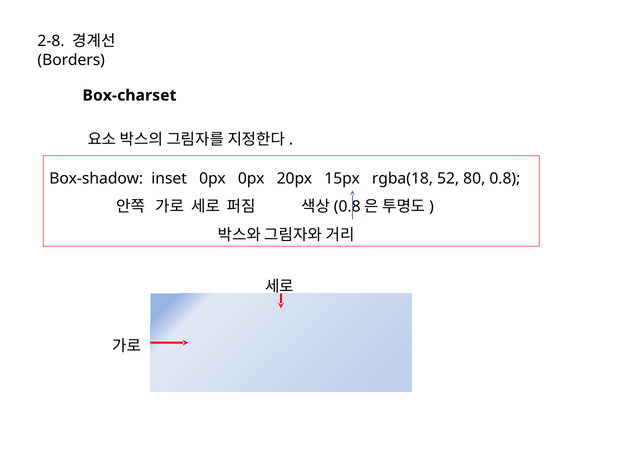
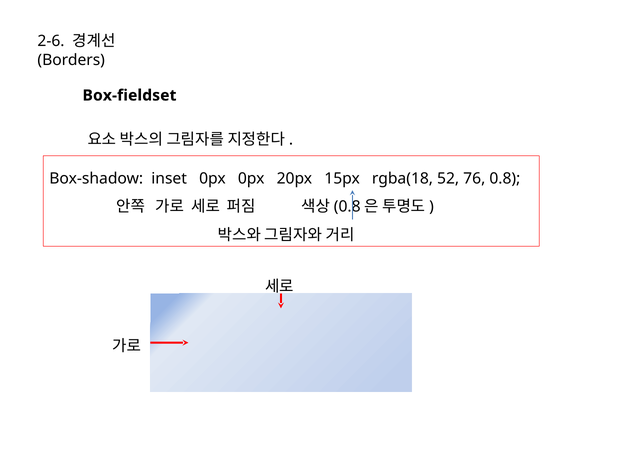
2-8: 2-8 -> 2-6
Box-charset: Box-charset -> Box-fieldset
80: 80 -> 76
